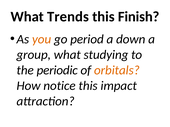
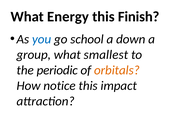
Trends: Trends -> Energy
you colour: orange -> blue
period: period -> school
studying: studying -> smallest
